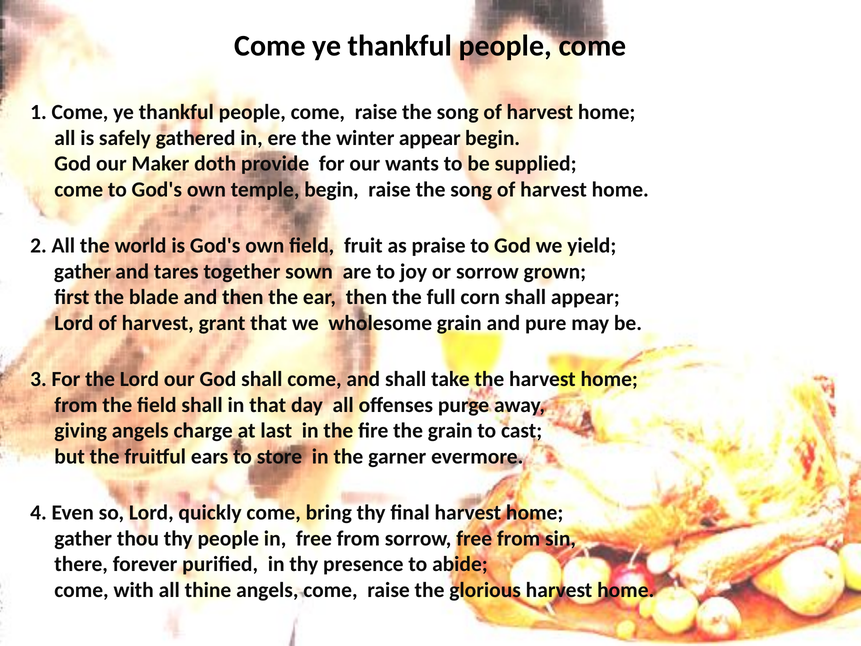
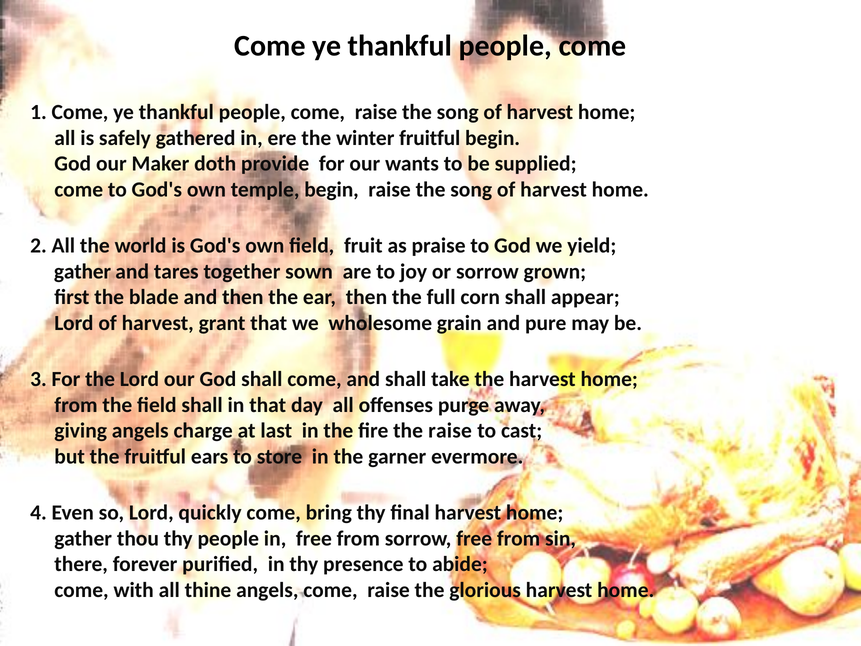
winter appear: appear -> fruitful
the grain: grain -> raise
